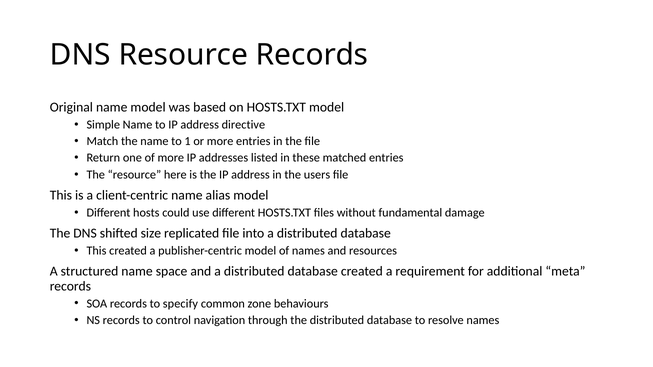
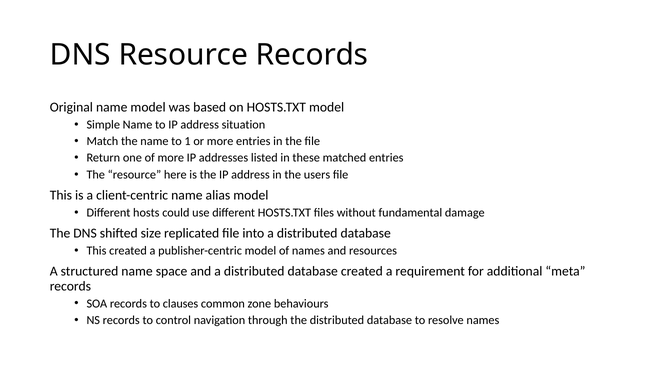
directive: directive -> situation
specify: specify -> clauses
